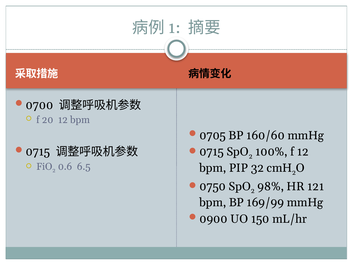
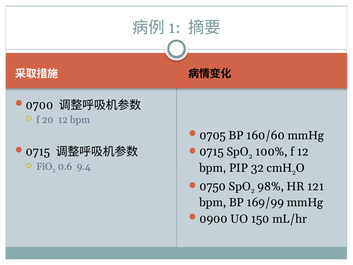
6.5: 6.5 -> 9.4
